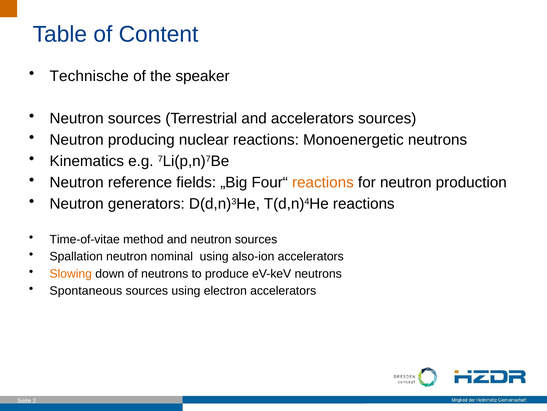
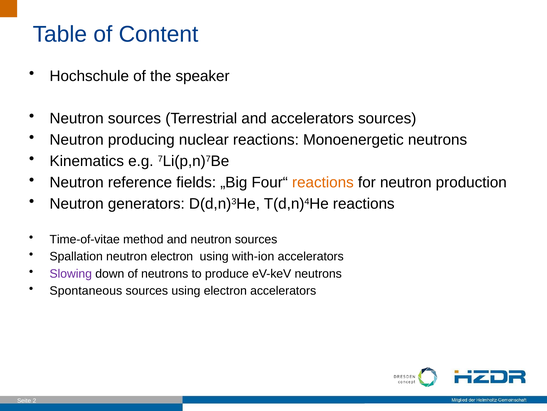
Technische: Technische -> Hochschule
neutron nominal: nominal -> electron
also-ion: also-ion -> with-ion
Slowing colour: orange -> purple
